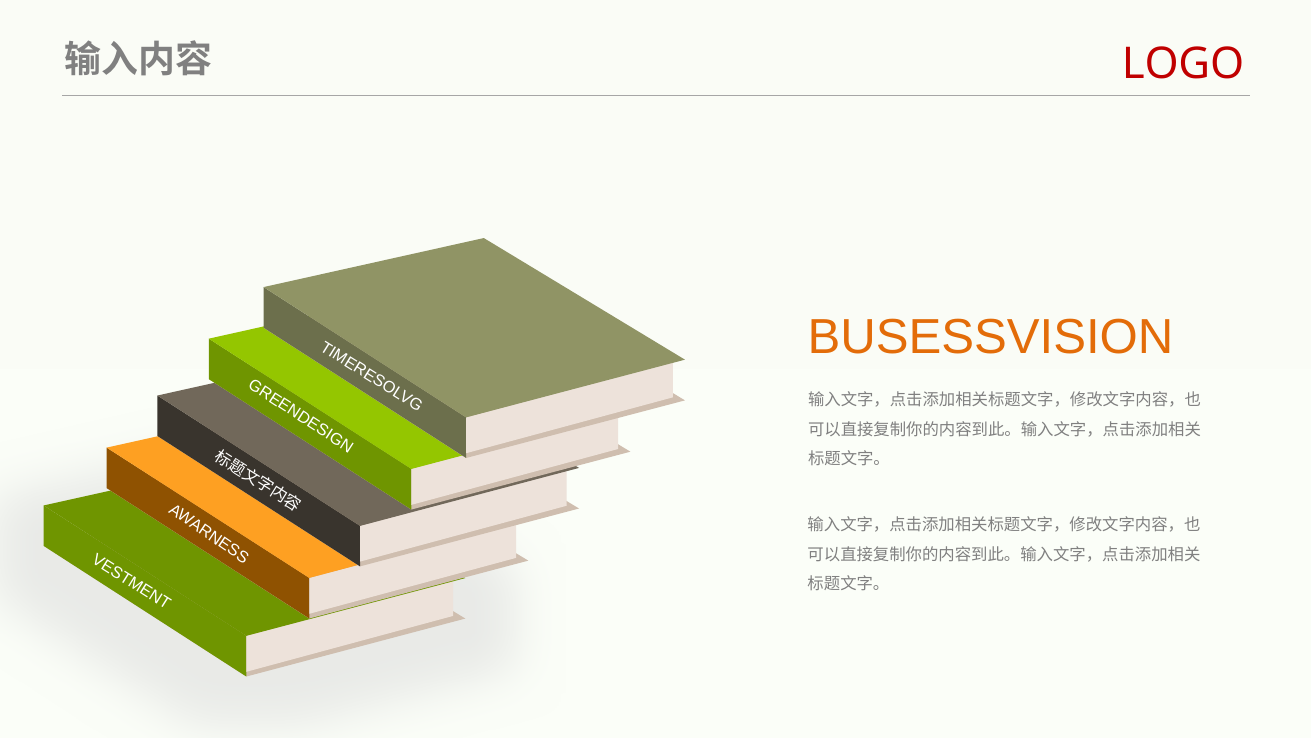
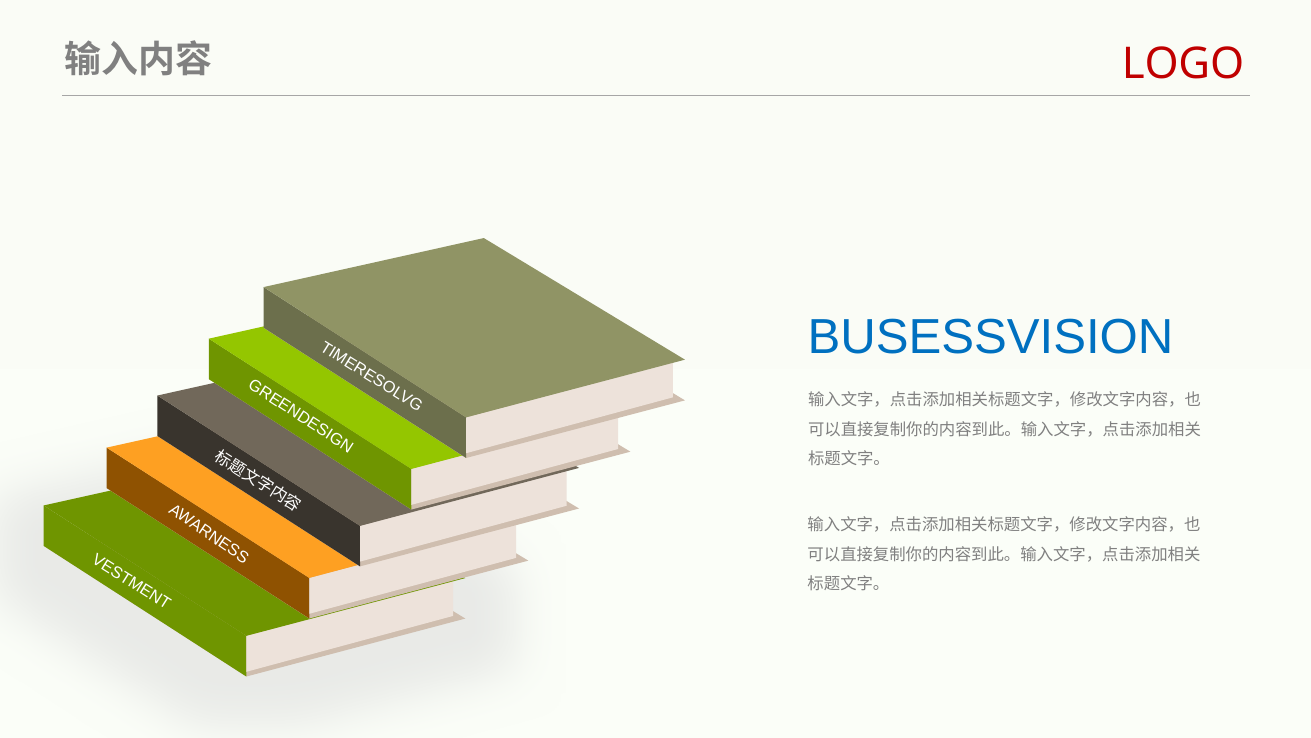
BUSESSVISION colour: orange -> blue
